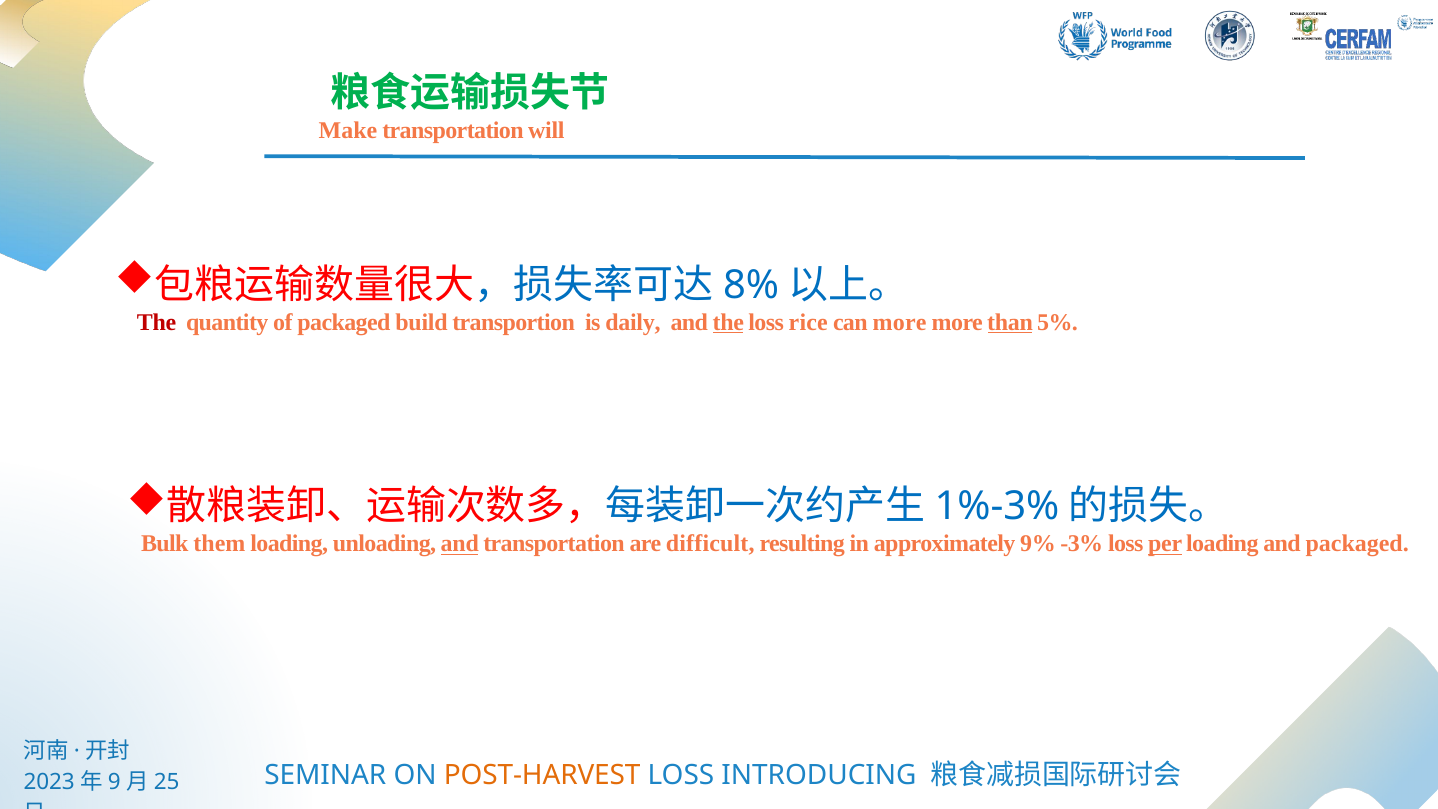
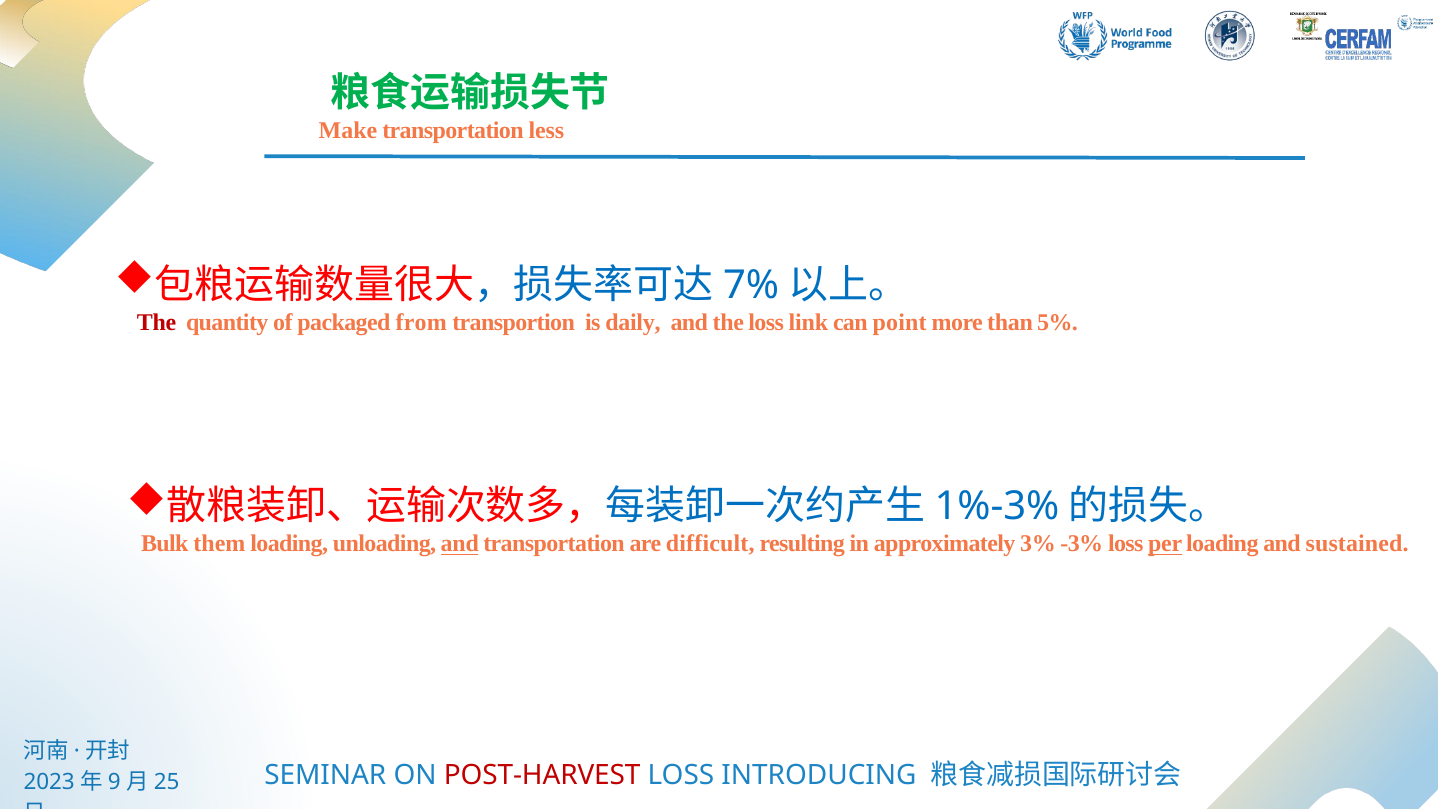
will: will -> less
8%: 8% -> 7%
build: build -> from
the at (728, 322) underline: present -> none
rice: rice -> link
can more: more -> point
than underline: present -> none
9%: 9% -> 3%
and packaged: packaged -> sustained
POST-HARVEST colour: orange -> red
